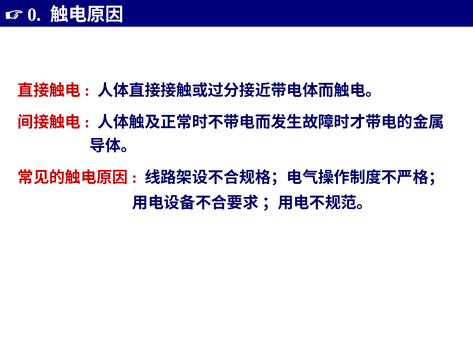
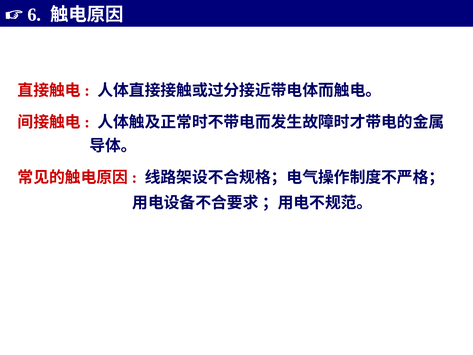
0: 0 -> 6
